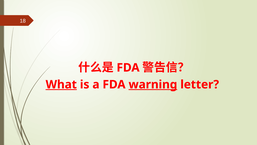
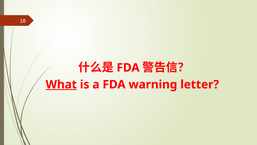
warning underline: present -> none
